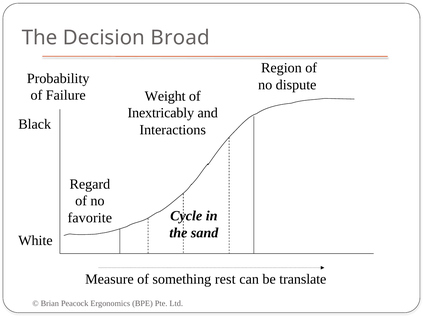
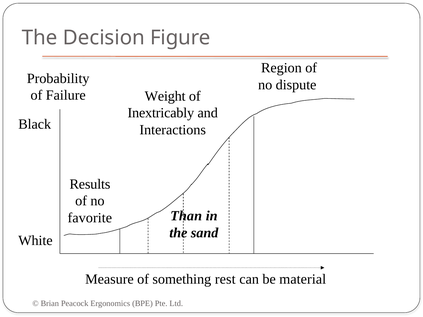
Broad: Broad -> Figure
Regard: Regard -> Results
Cycle: Cycle -> Than
translate: translate -> material
